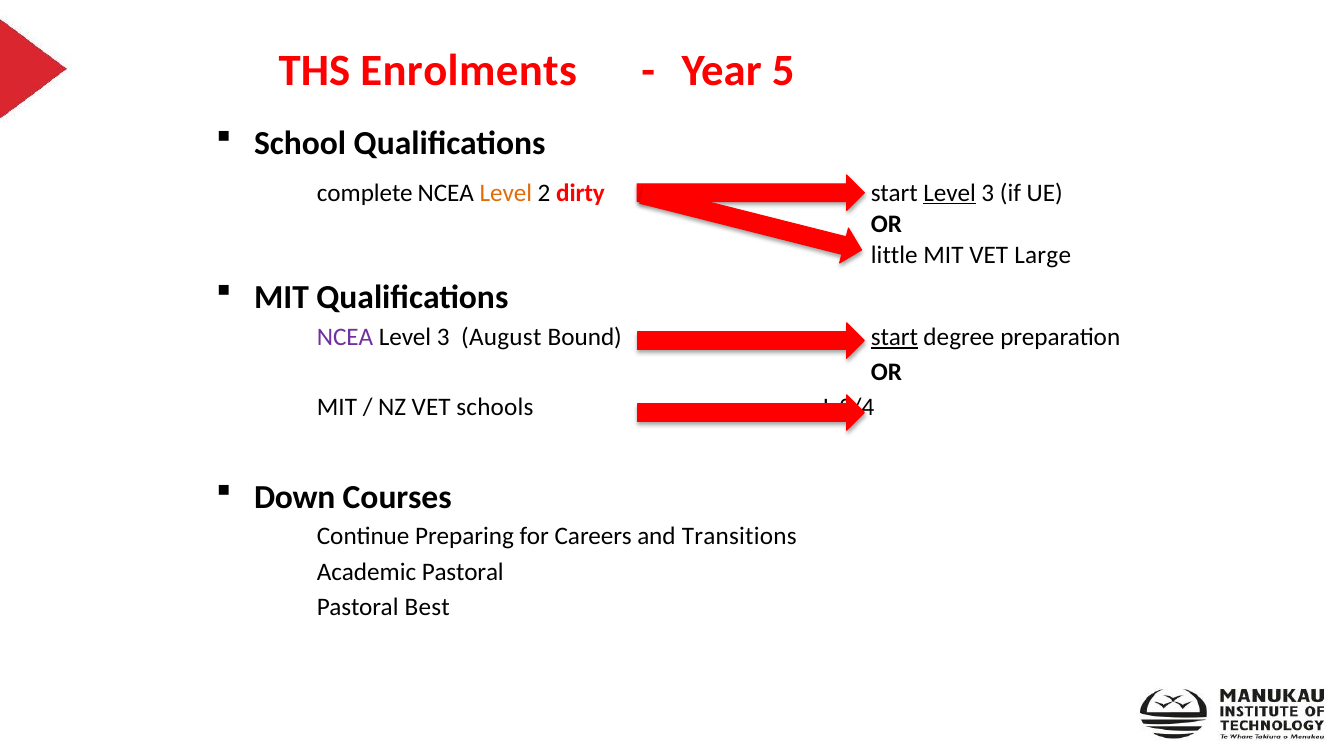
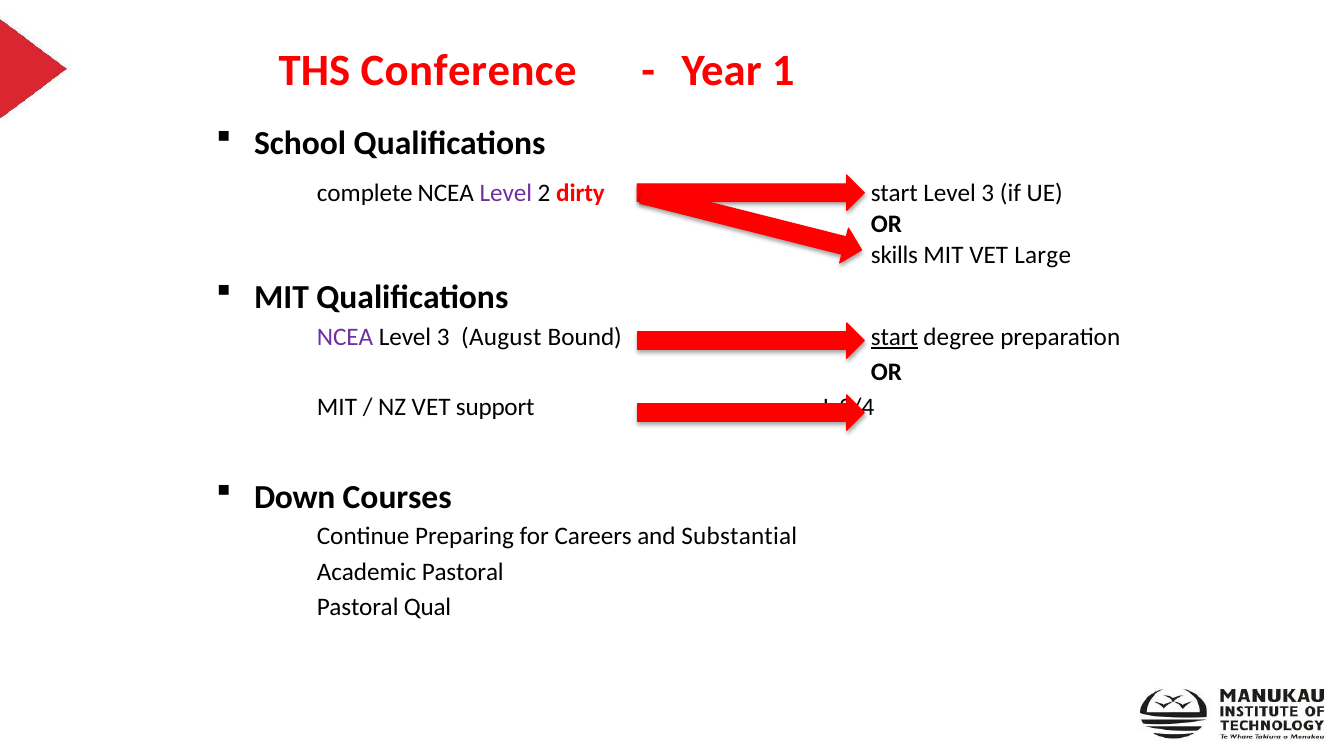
Enrolments: Enrolments -> Conference
5: 5 -> 1
Level at (506, 193) colour: orange -> purple
Level at (950, 193) underline: present -> none
little: little -> skills
schools: schools -> support
Transitions: Transitions -> Substantial
Best: Best -> Qual
